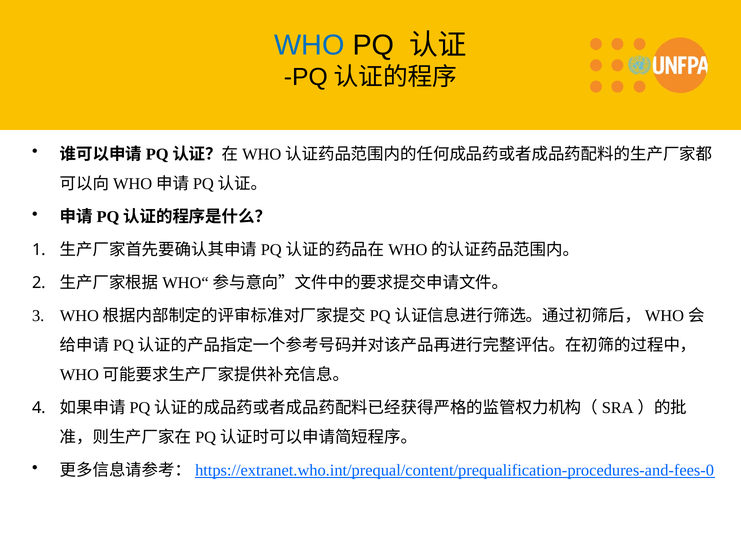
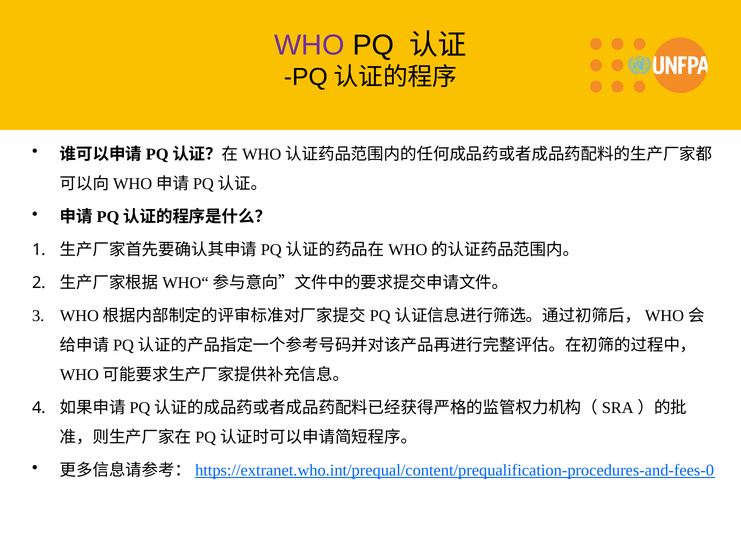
WHO colour: blue -> purple
